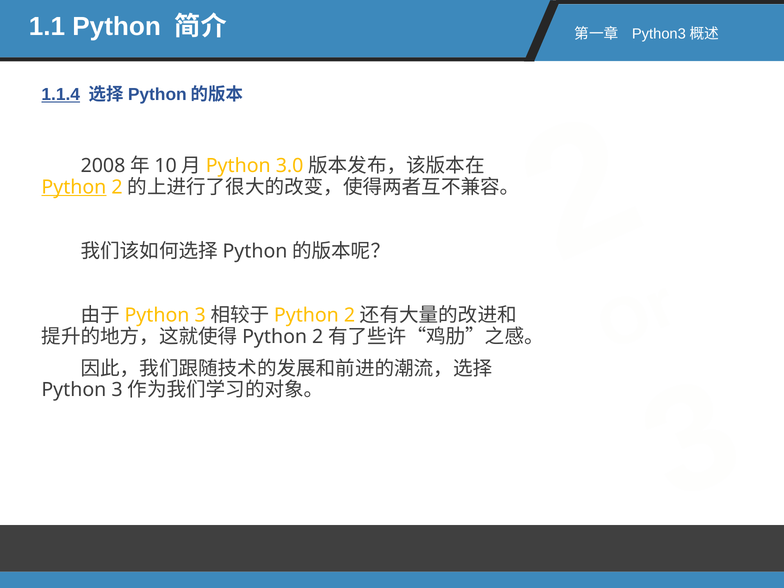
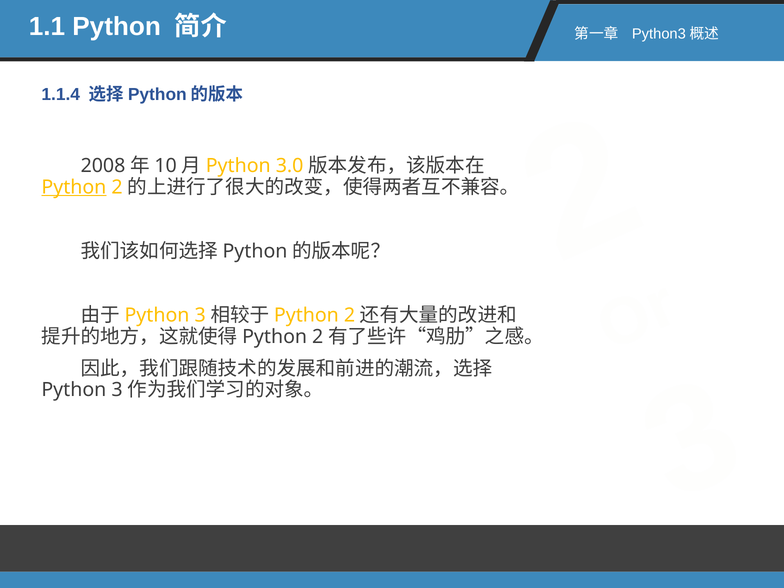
1.1.4 underline: present -> none
